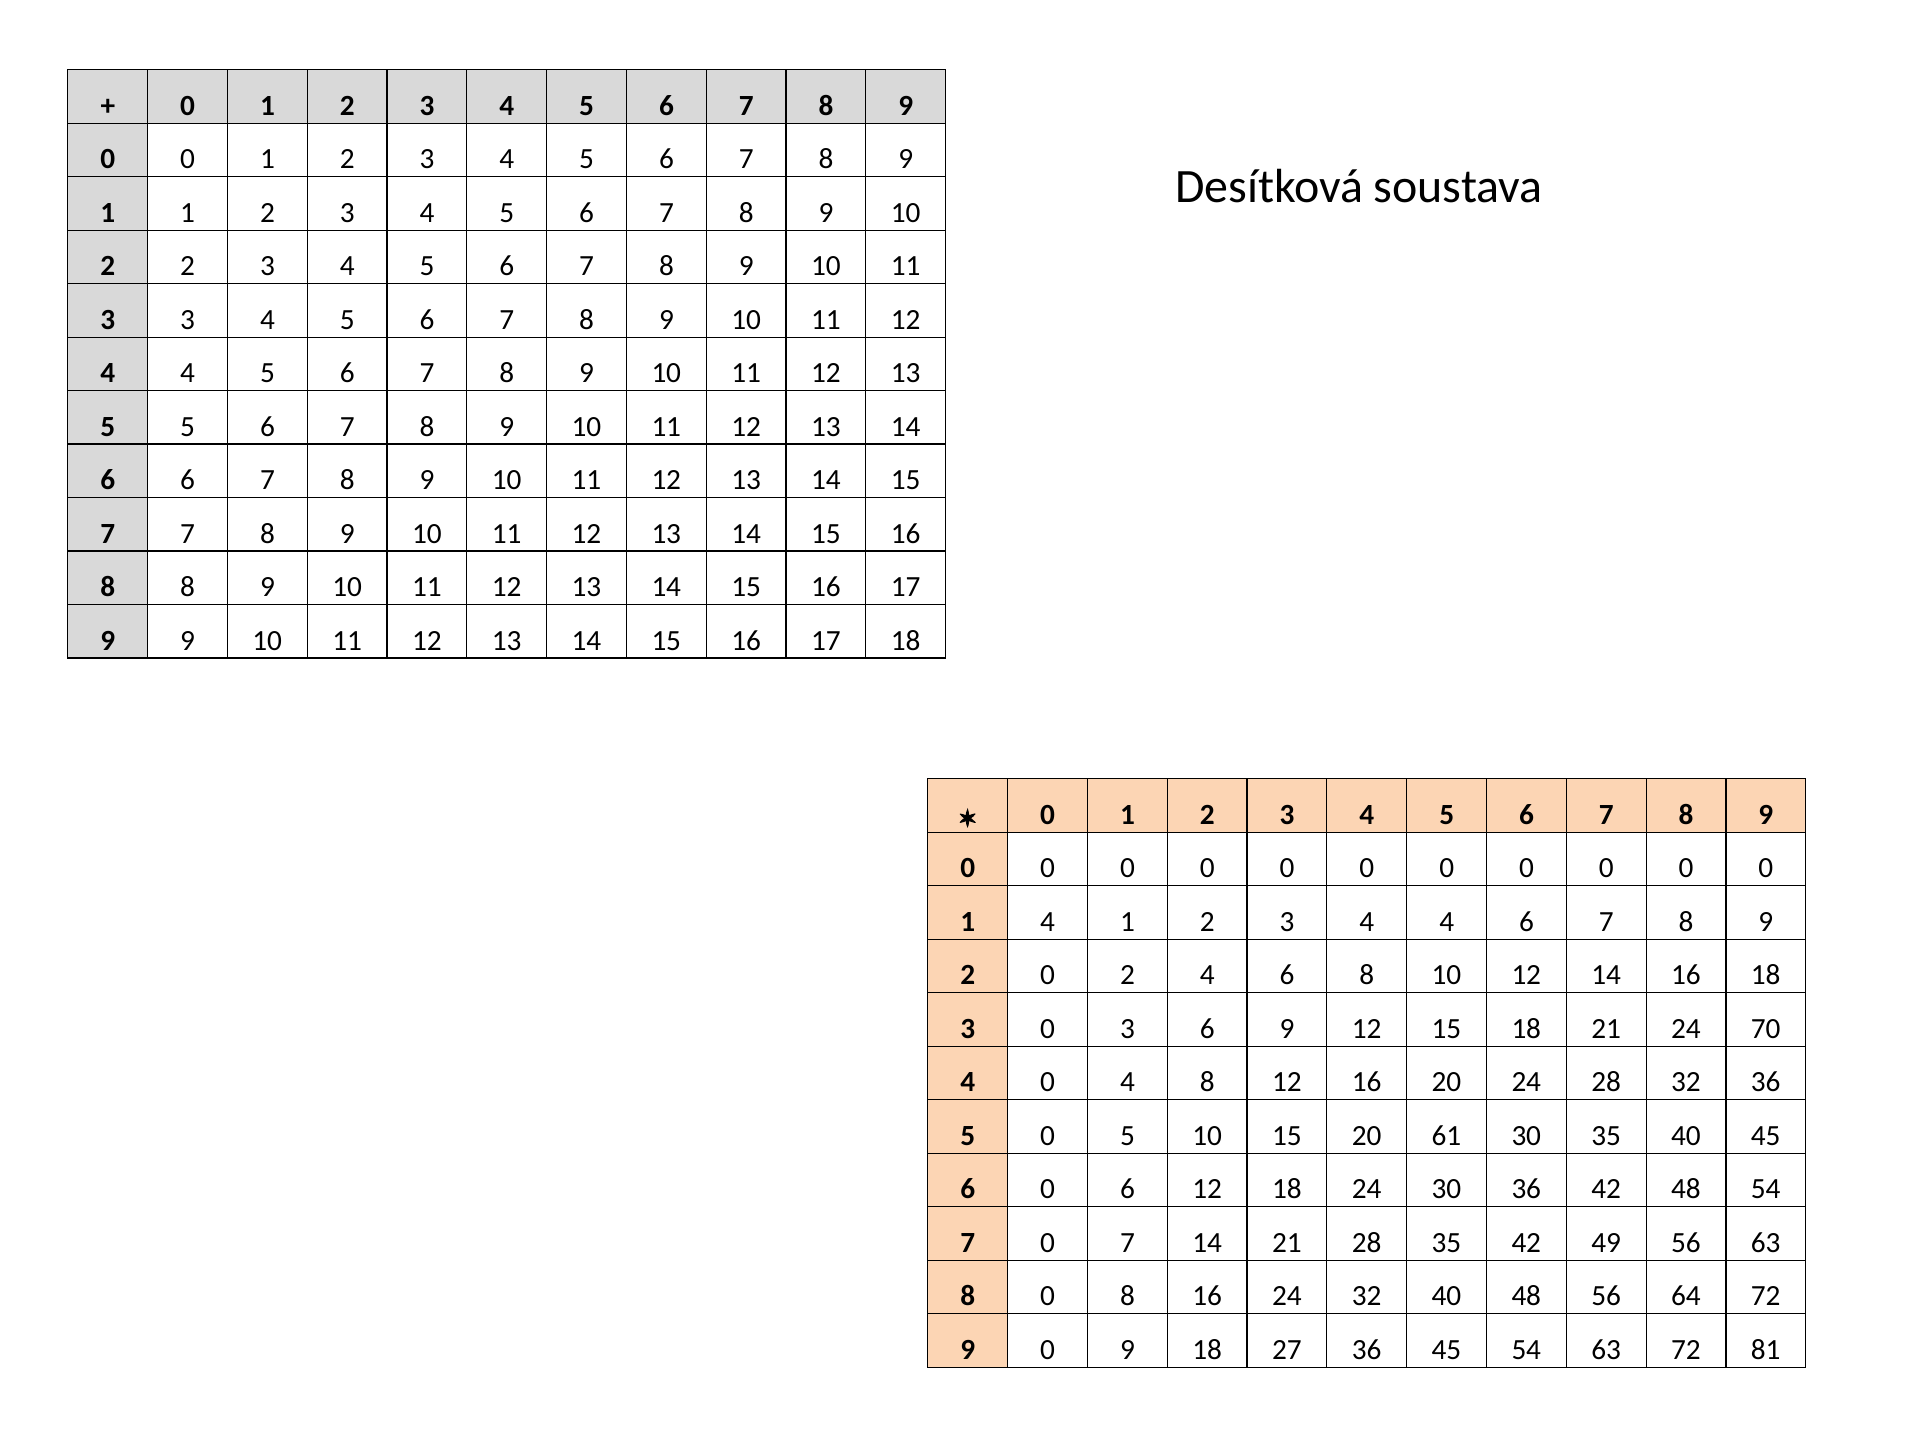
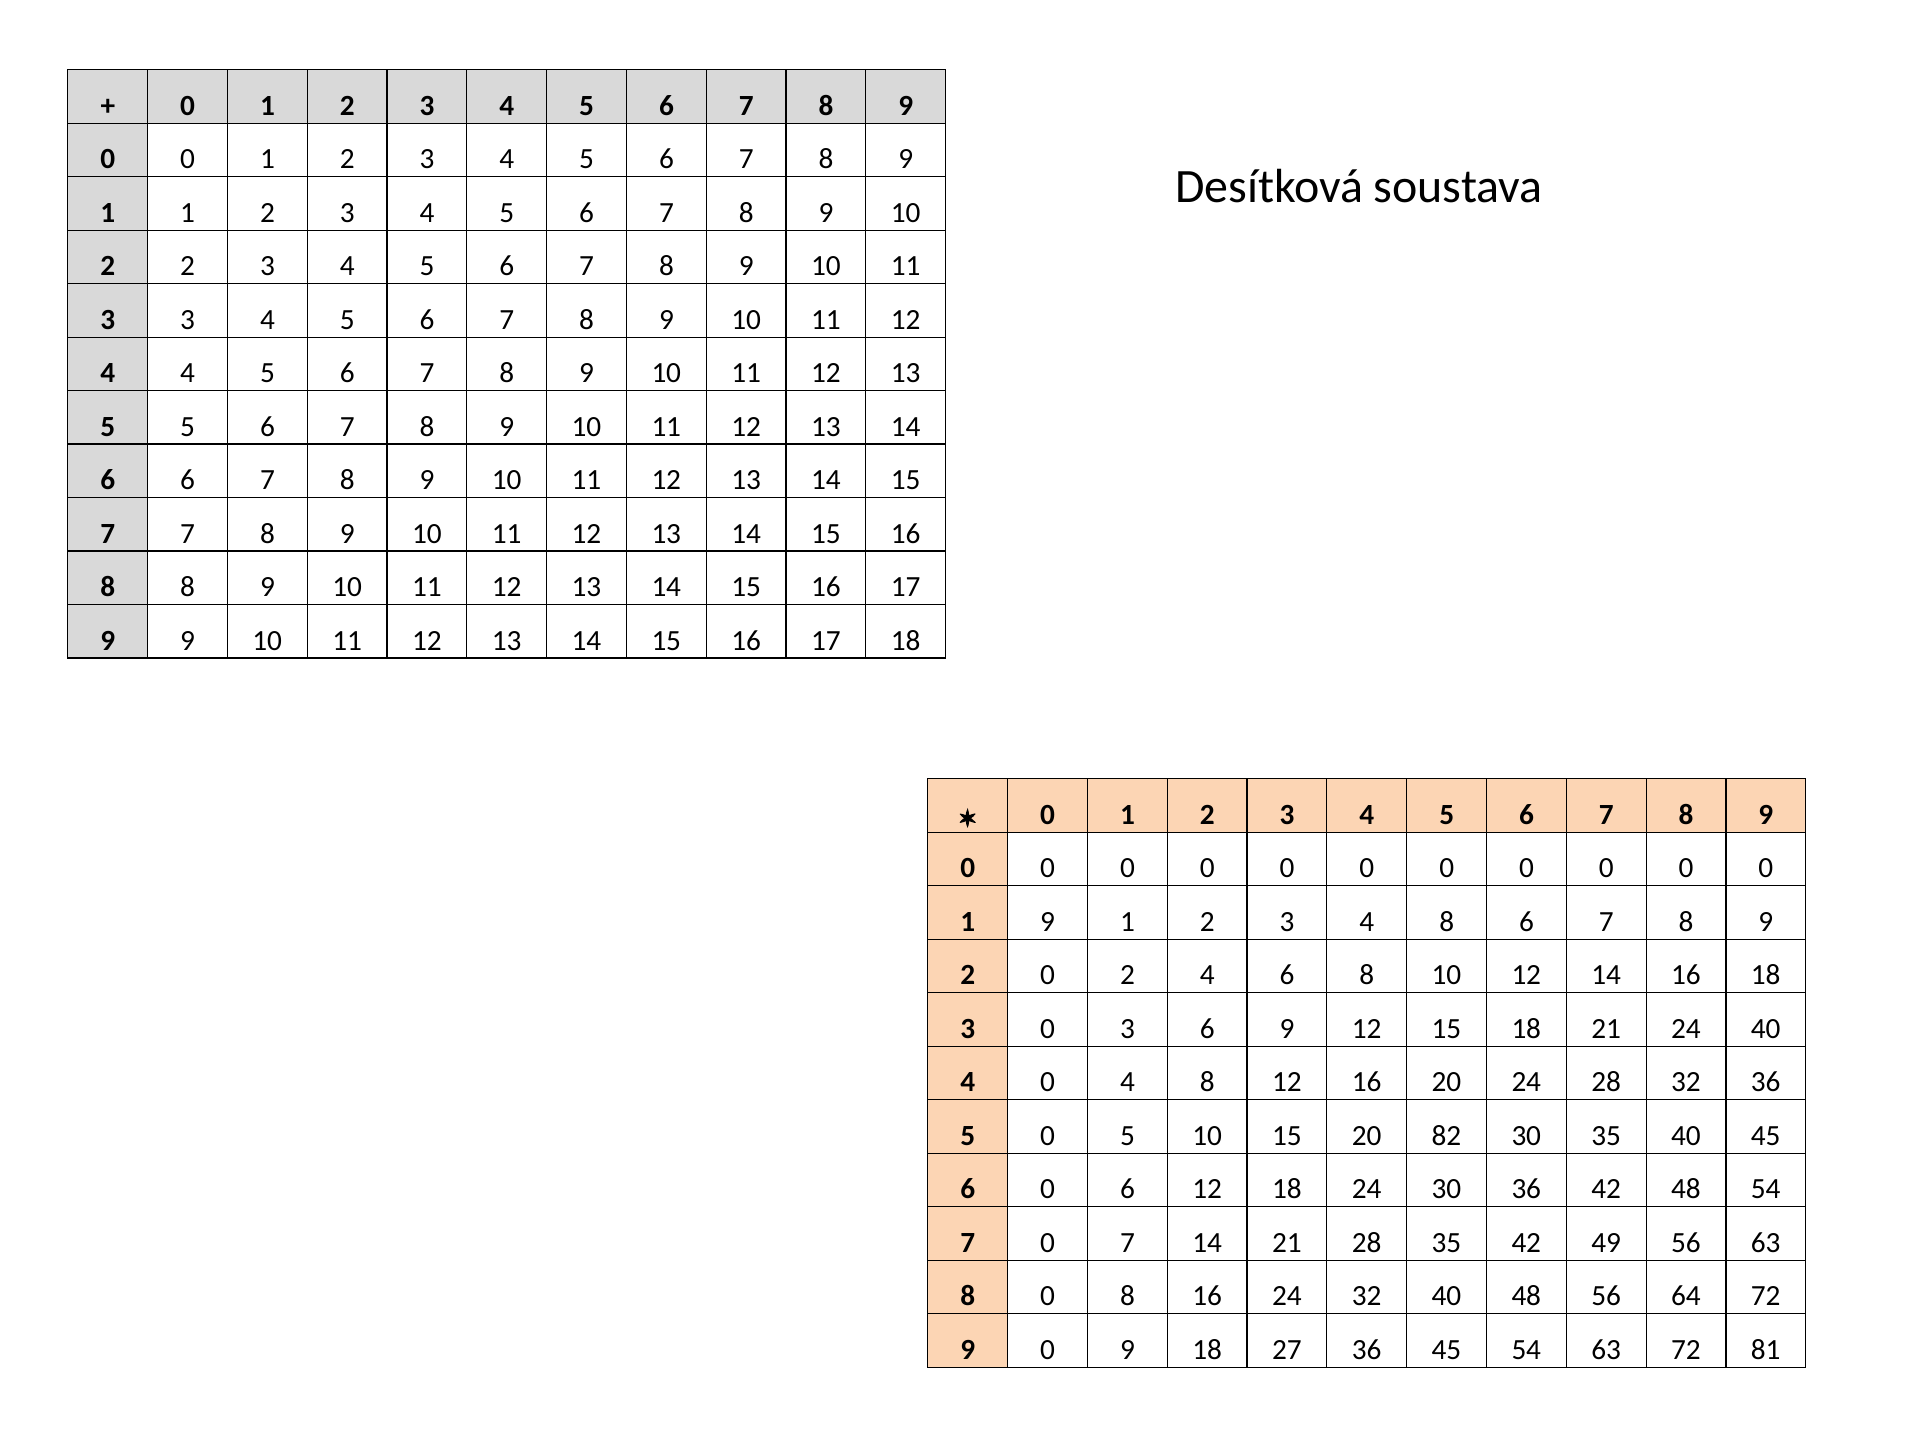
1 4: 4 -> 9
3 4 4: 4 -> 8
24 70: 70 -> 40
61: 61 -> 82
